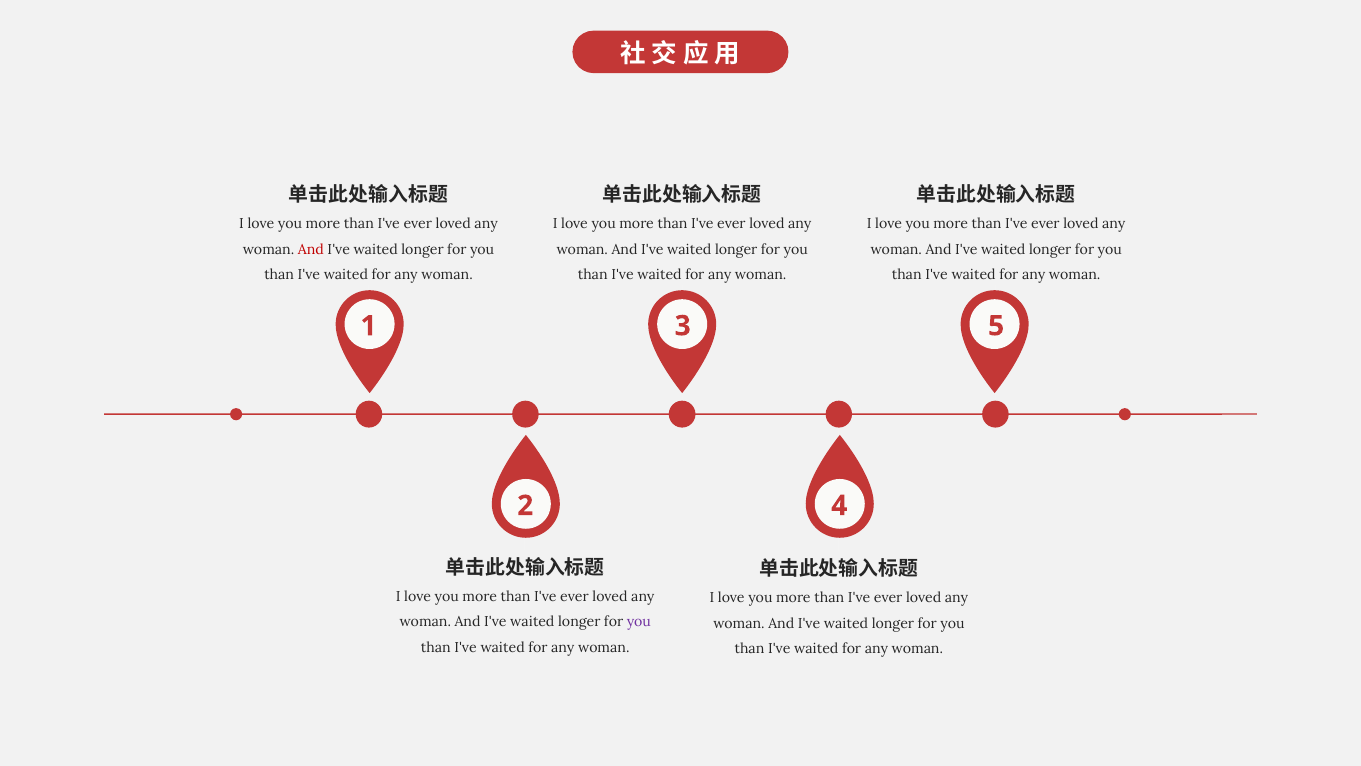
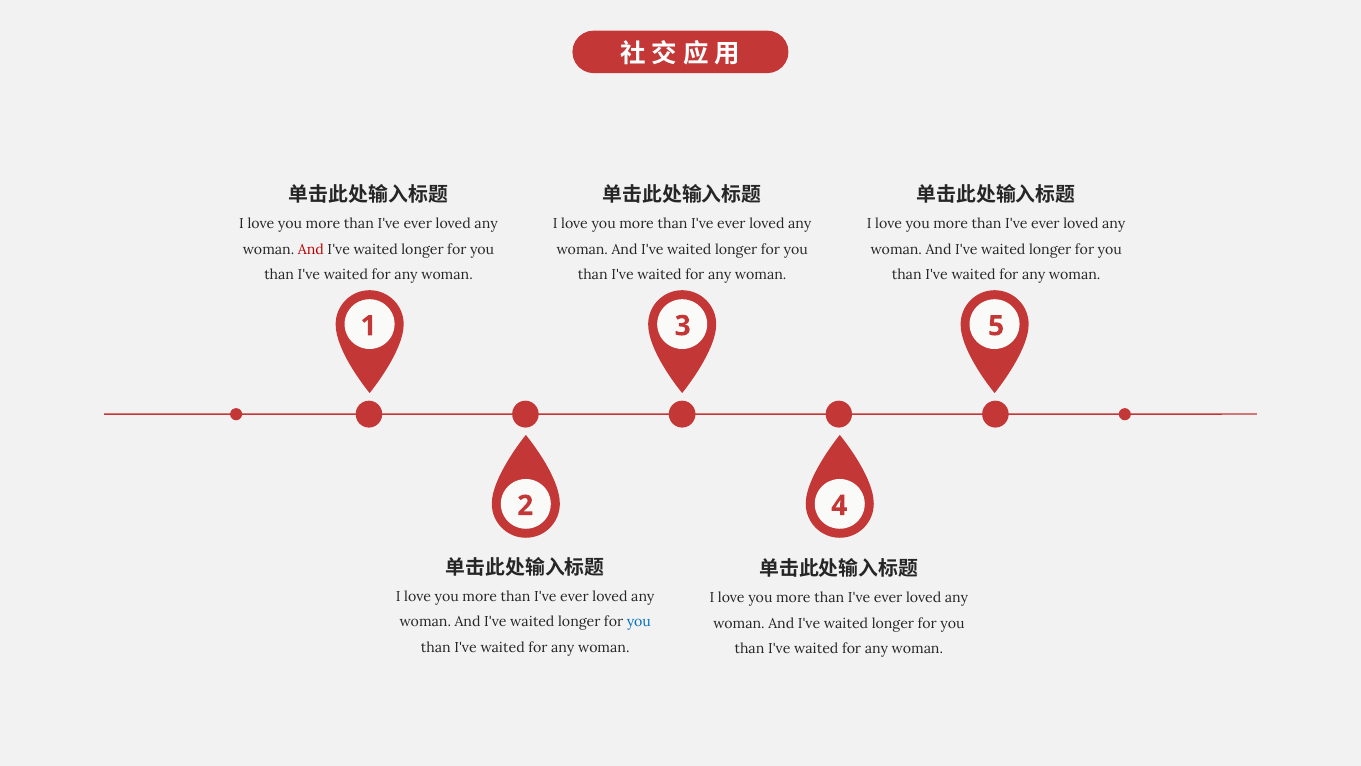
you at (639, 622) colour: purple -> blue
